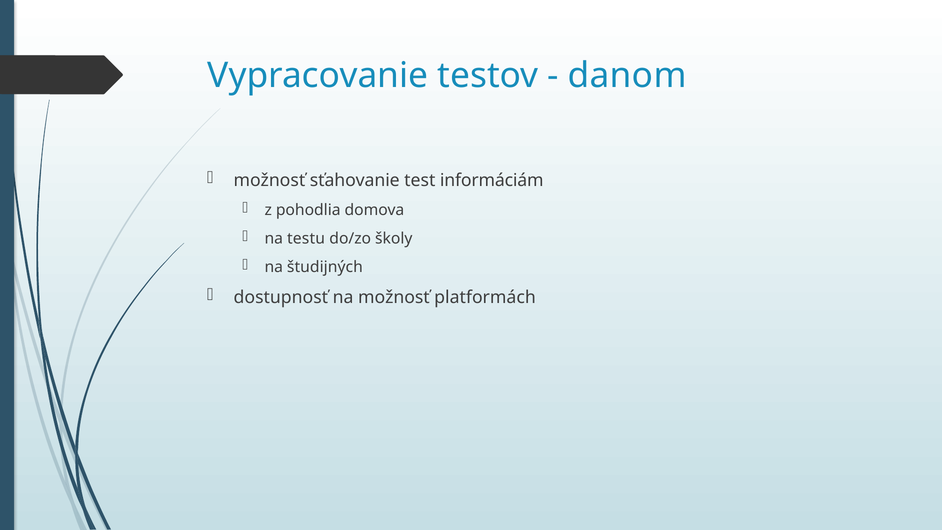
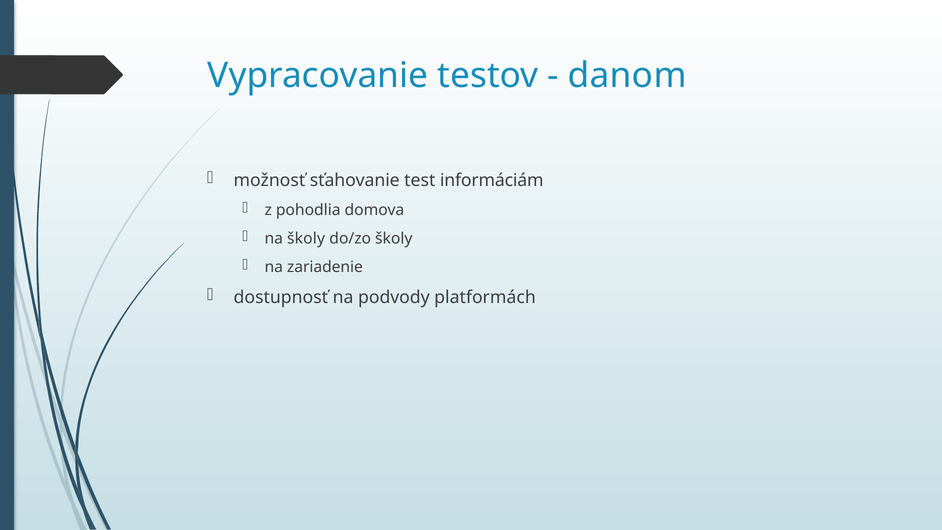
na testu: testu -> školy
študijných: študijných -> zariadenie
na možnosť: možnosť -> podvody
